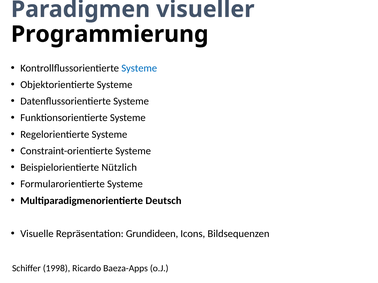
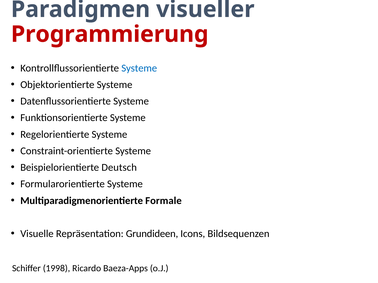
Programmierung colour: black -> red
Nützlich: Nützlich -> Deutsch
Deutsch: Deutsch -> Formale
